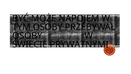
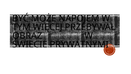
TYM OSOBY: OSOBY -> WIĘCEJ
OSOBY at (27, 36): OSOBY -> OBRAZ
